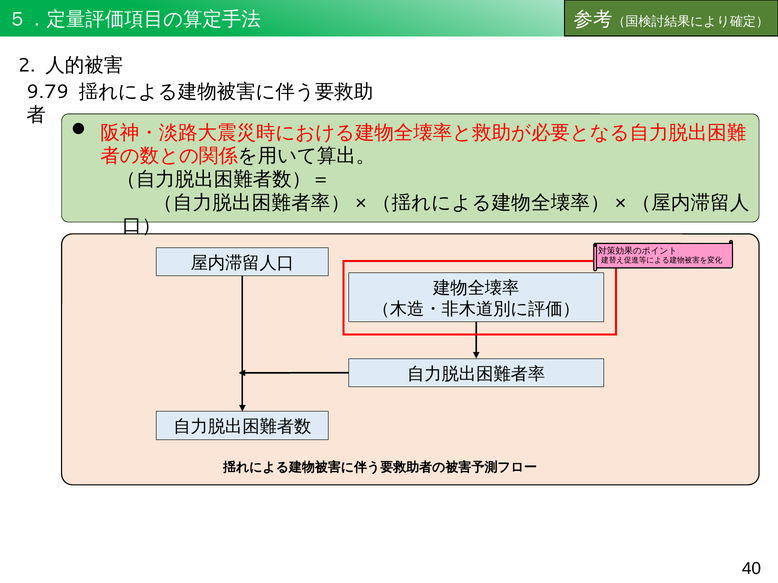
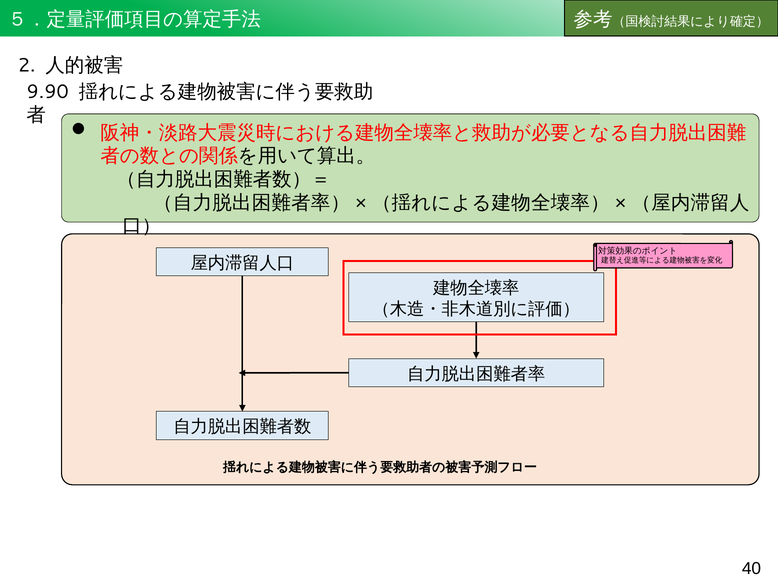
9.79: 9.79 -> 9.90
